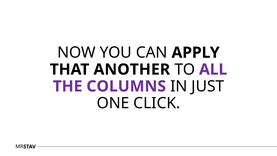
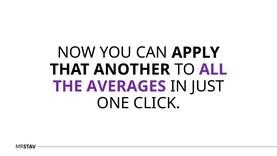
COLUMNS: COLUMNS -> AVERAGES
